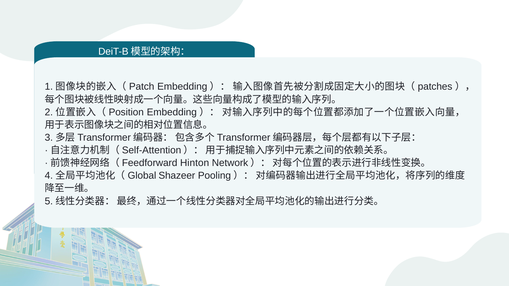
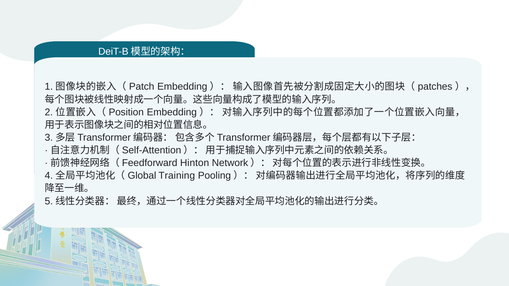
Shazeer: Shazeer -> Training
